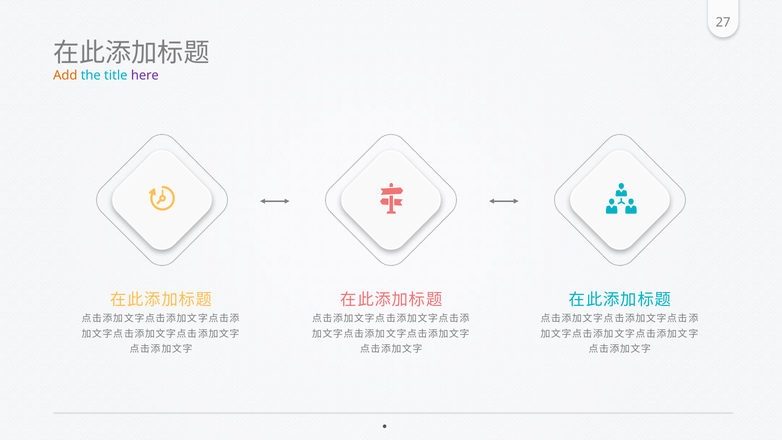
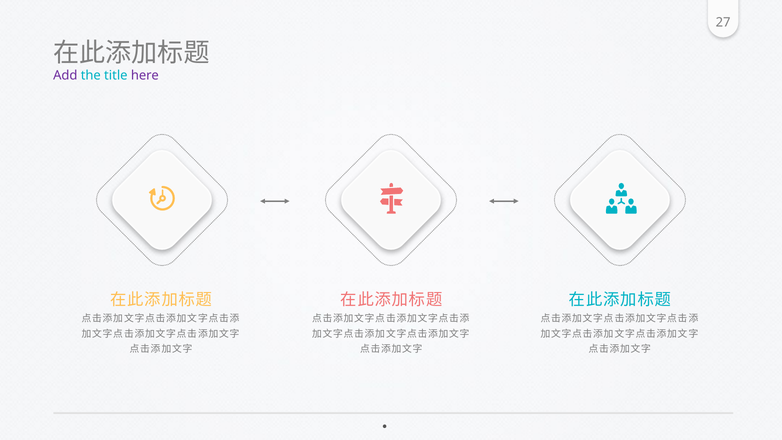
Add colour: orange -> purple
